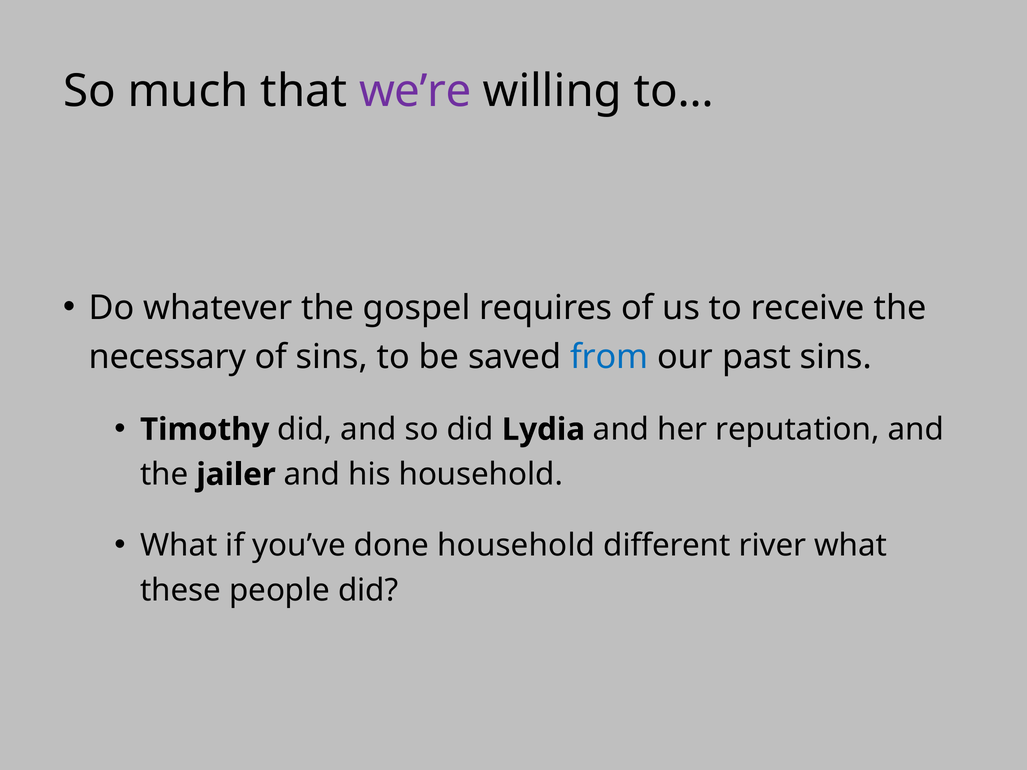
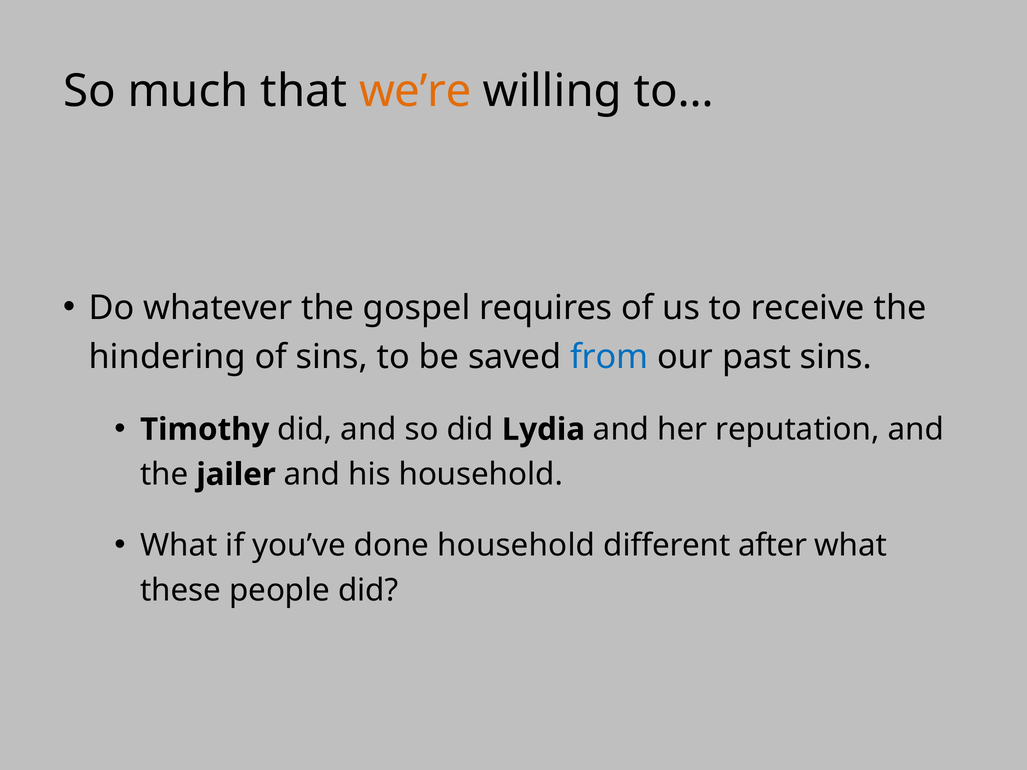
we’re colour: purple -> orange
necessary: necessary -> hindering
river: river -> after
